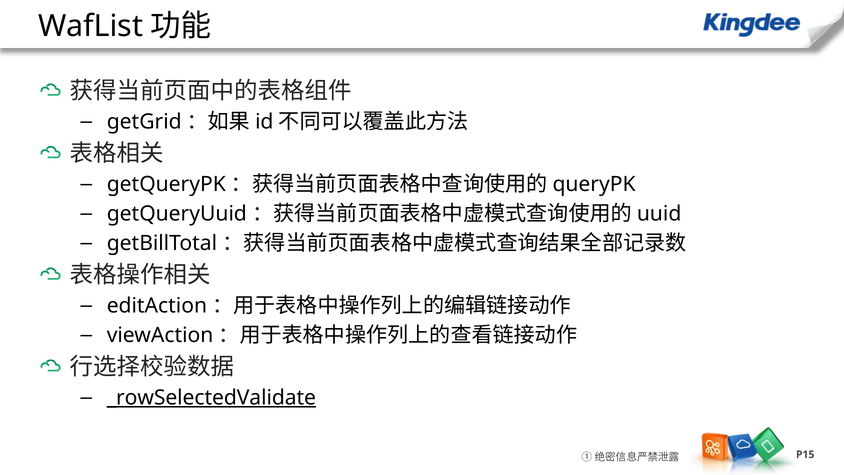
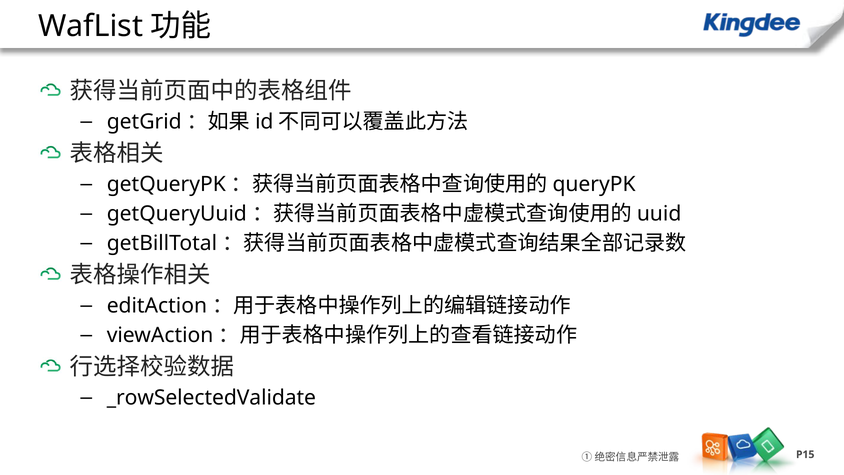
_rowSelectedValidate underline: present -> none
